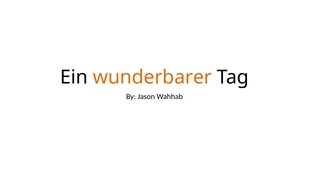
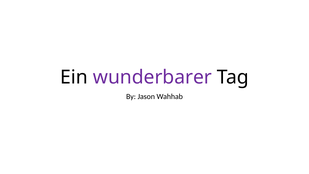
wunderbarer colour: orange -> purple
